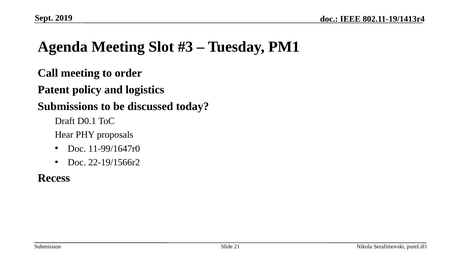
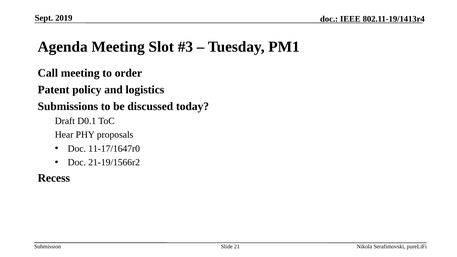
11-99/1647r0: 11-99/1647r0 -> 11-17/1647r0
22-19/1566r2: 22-19/1566r2 -> 21-19/1566r2
